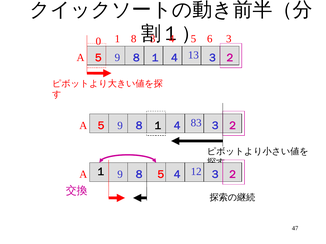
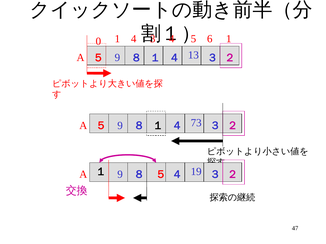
1 8: 8 -> 4
3 at (229, 39): 3 -> 1
83: 83 -> 73
12: 12 -> 19
